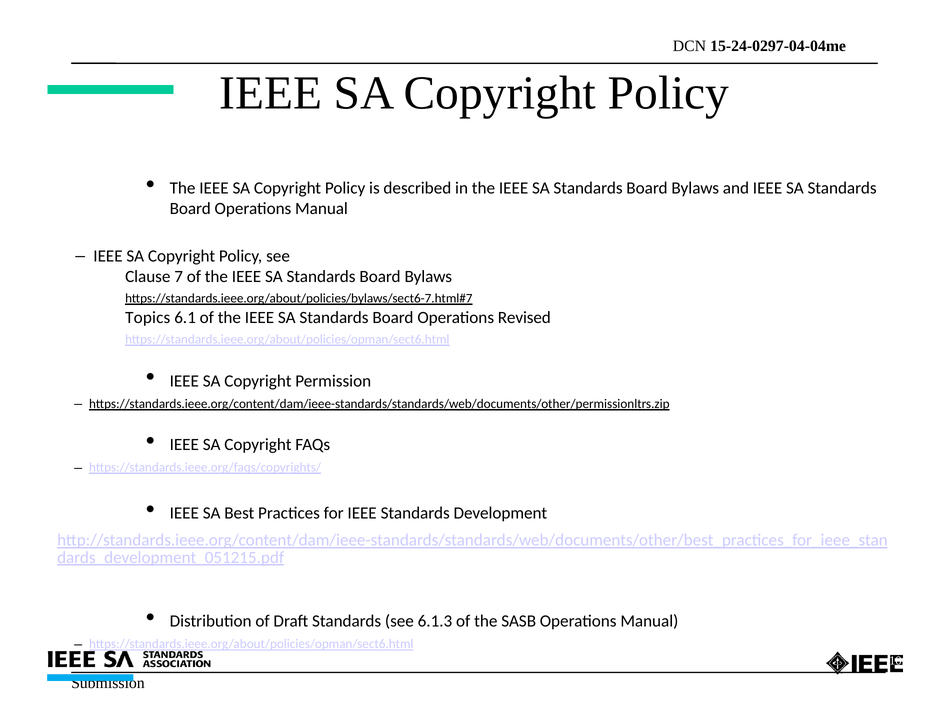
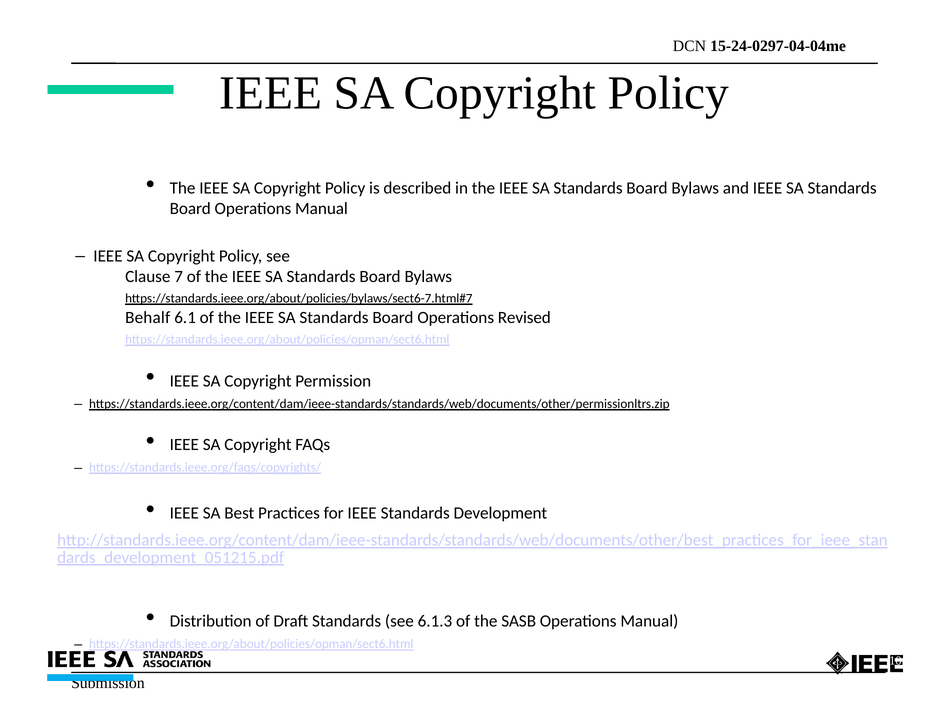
Topics: Topics -> Behalf
